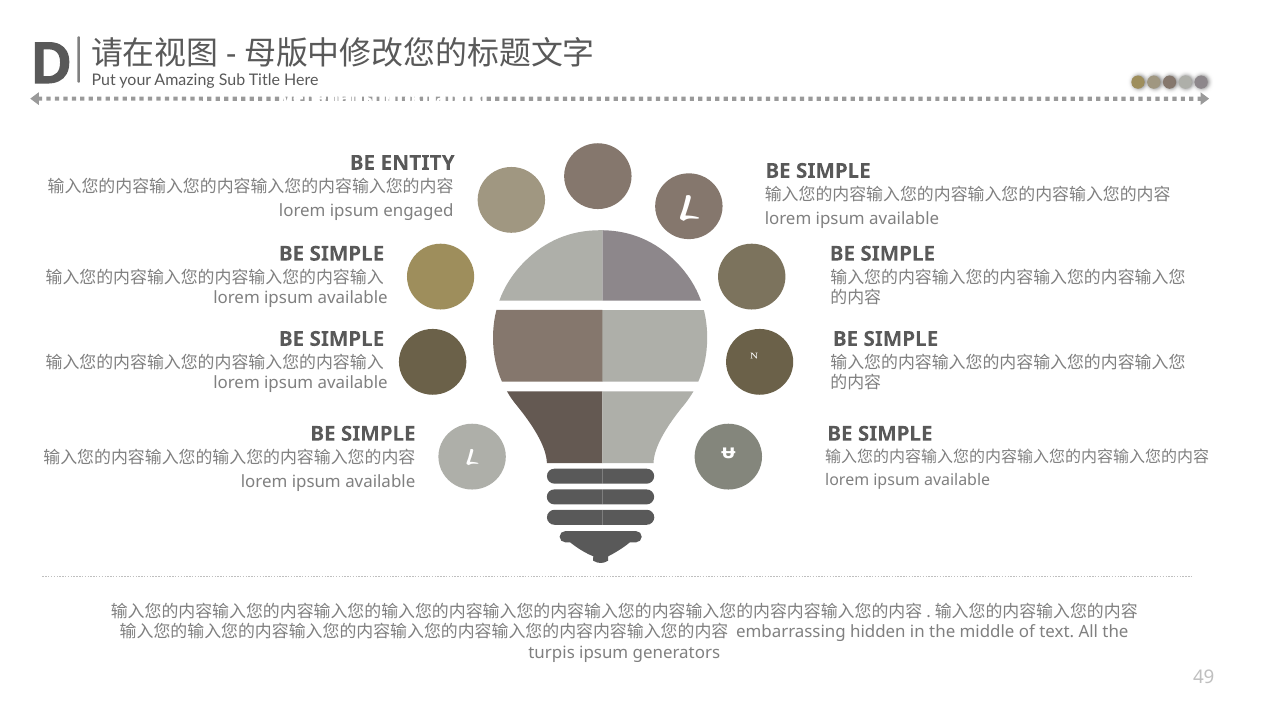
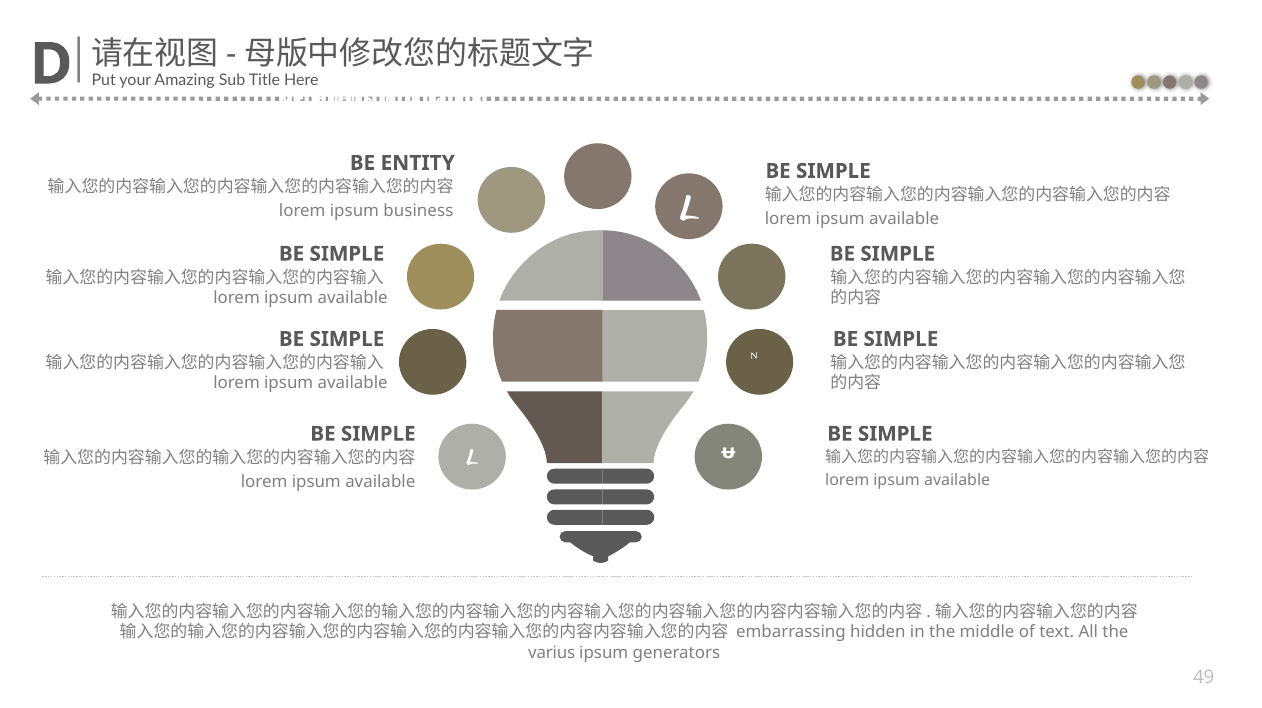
engaged: engaged -> business
turpis: turpis -> varius
